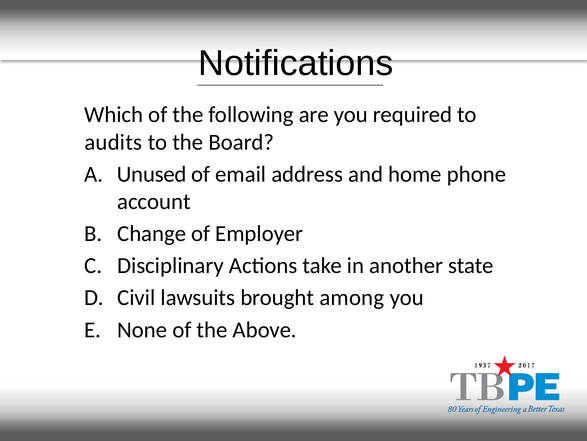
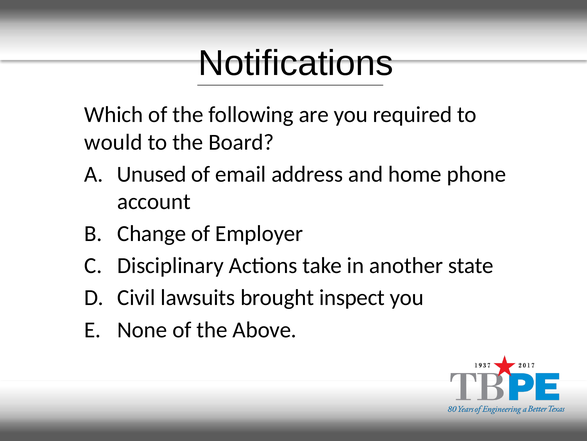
audits: audits -> would
among: among -> inspect
